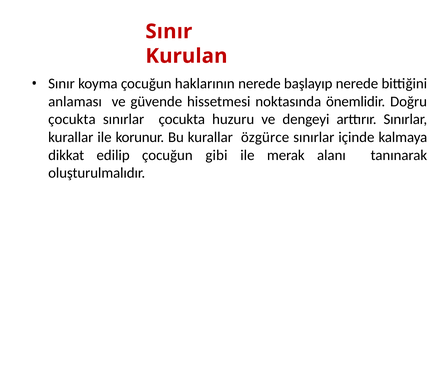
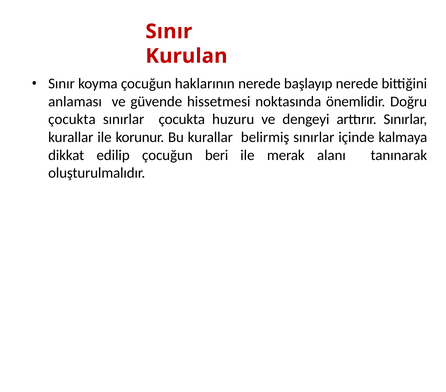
özgürce: özgürce -> belirmiş
gibi: gibi -> beri
